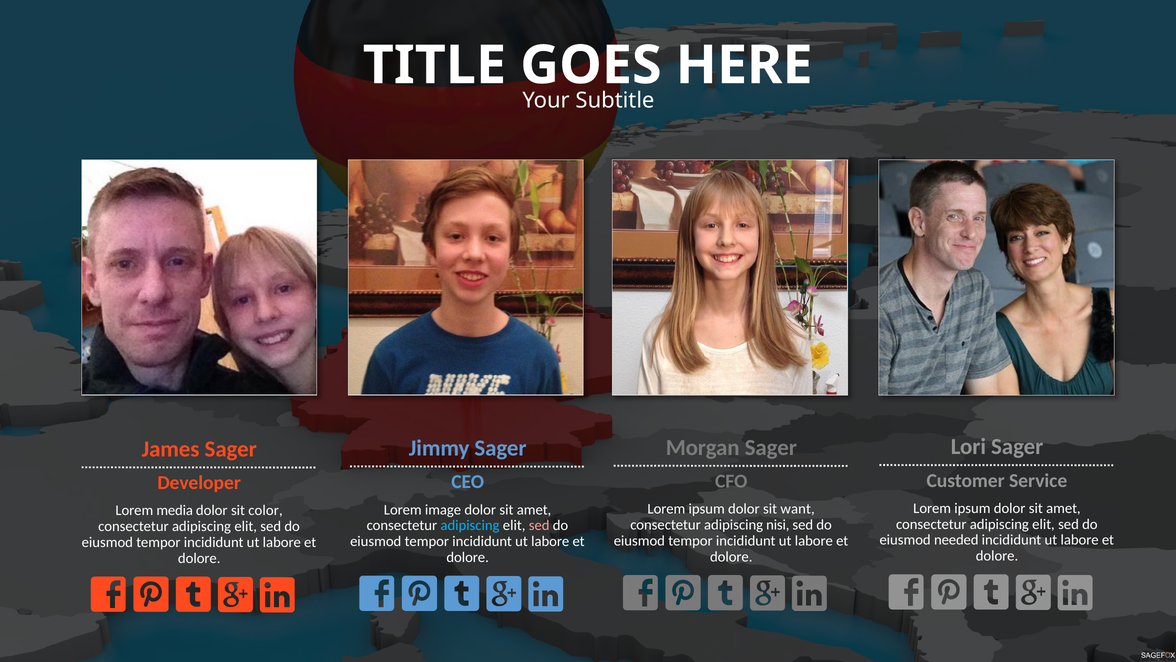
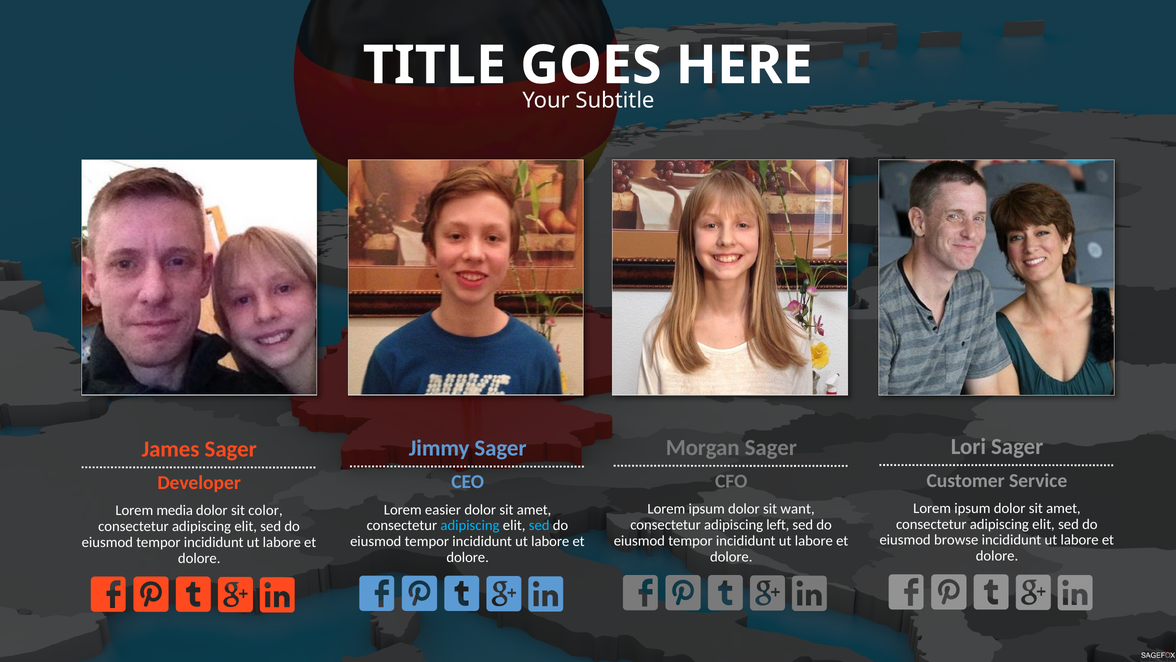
image: image -> easier
nisi: nisi -> left
sed at (539, 525) colour: pink -> light blue
needed: needed -> browse
